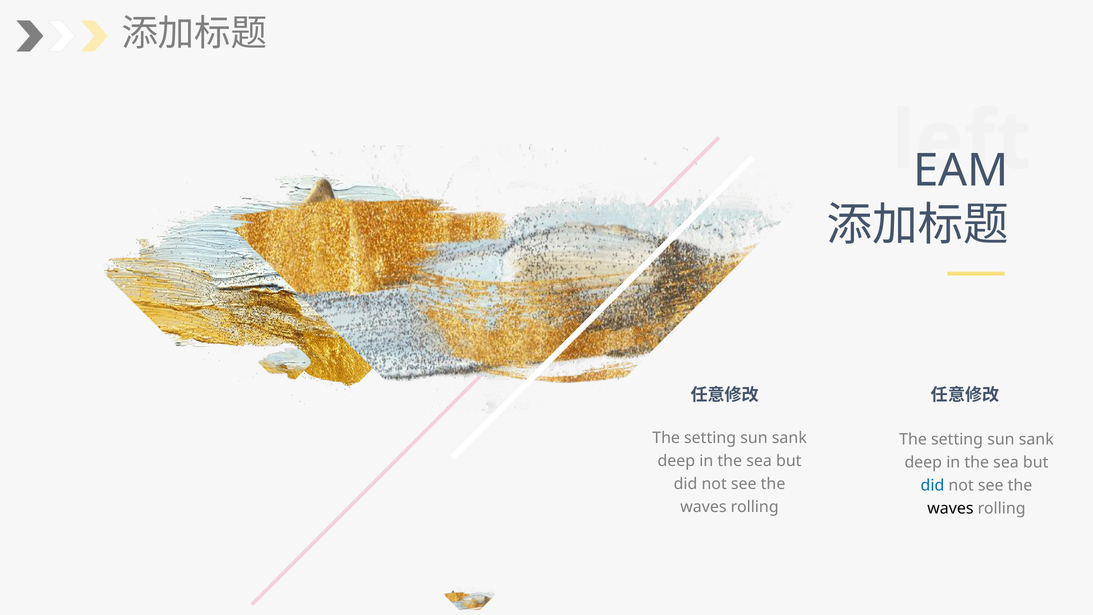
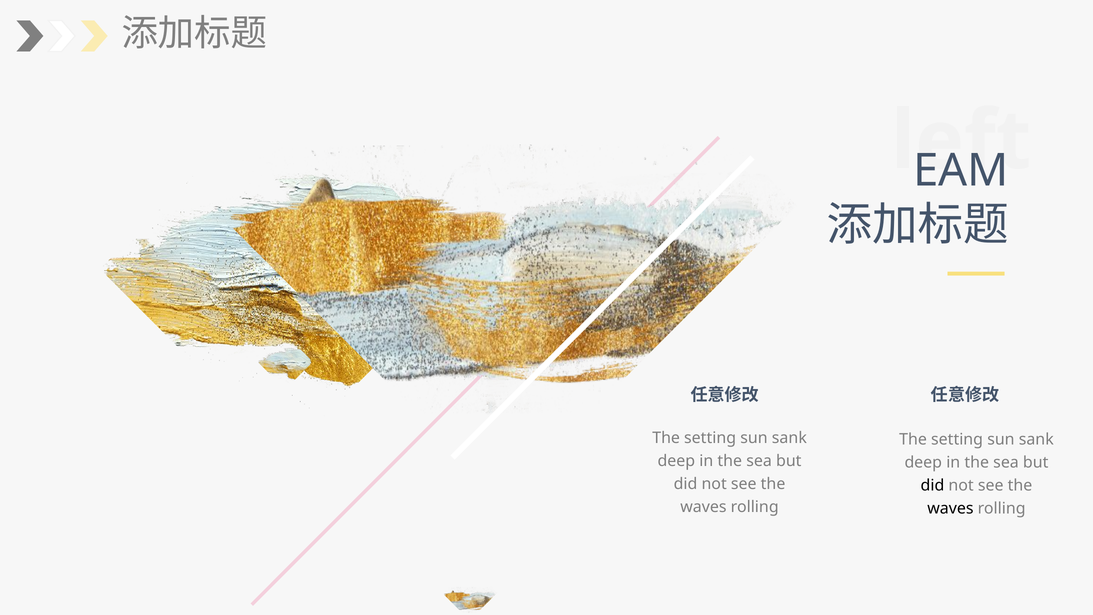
did at (932, 485) colour: blue -> black
